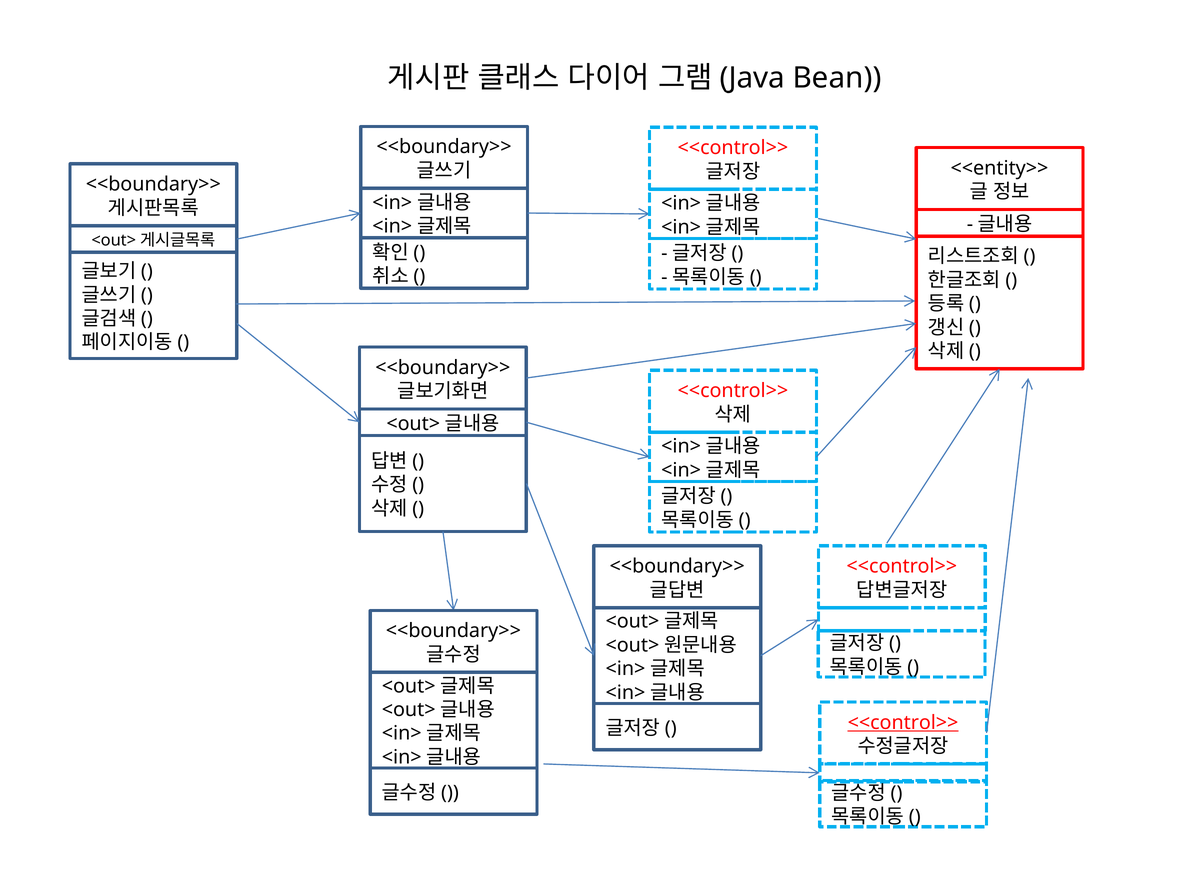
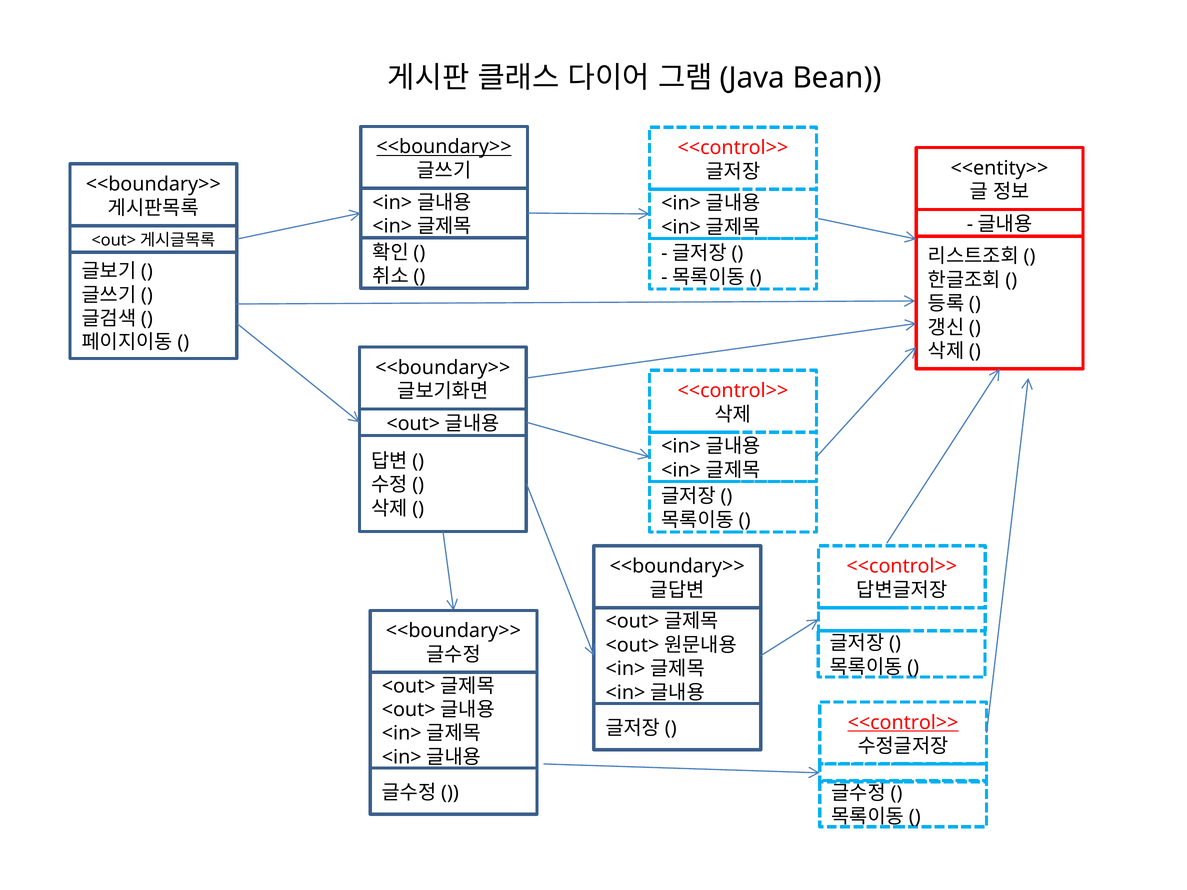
<<boundary>> at (444, 147) underline: none -> present
